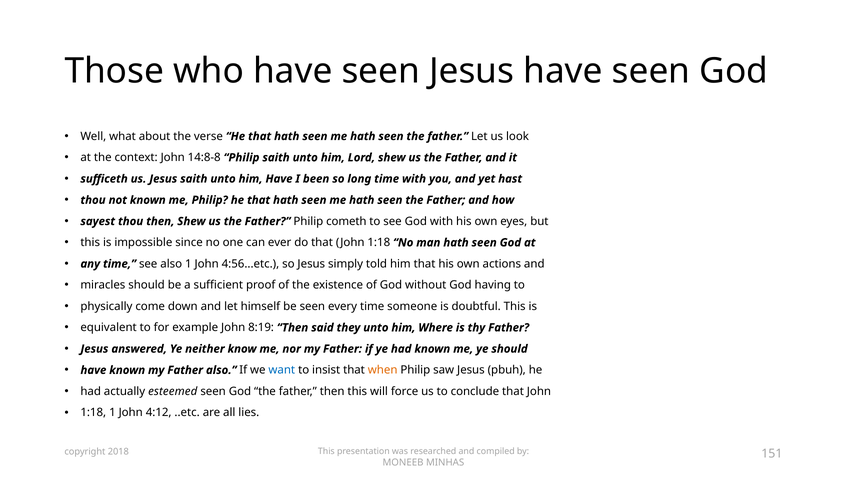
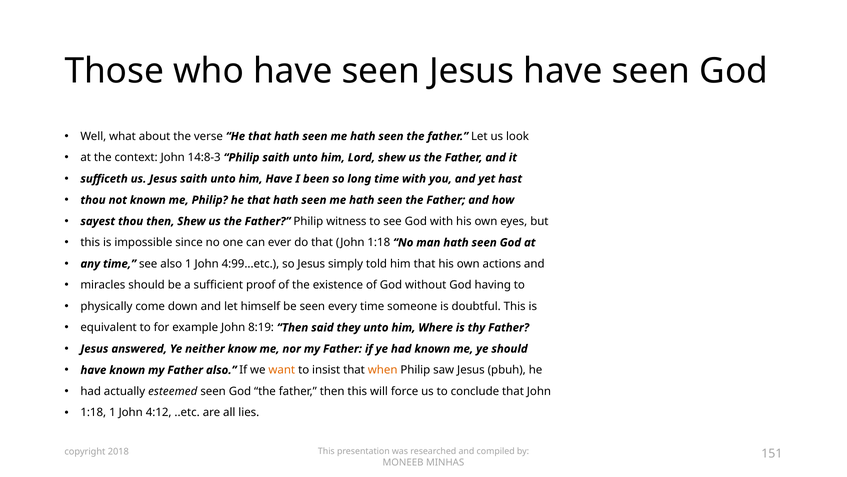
14:8-8: 14:8-8 -> 14:8-3
cometh: cometh -> witness
4:56...etc: 4:56...etc -> 4:99...etc
want colour: blue -> orange
